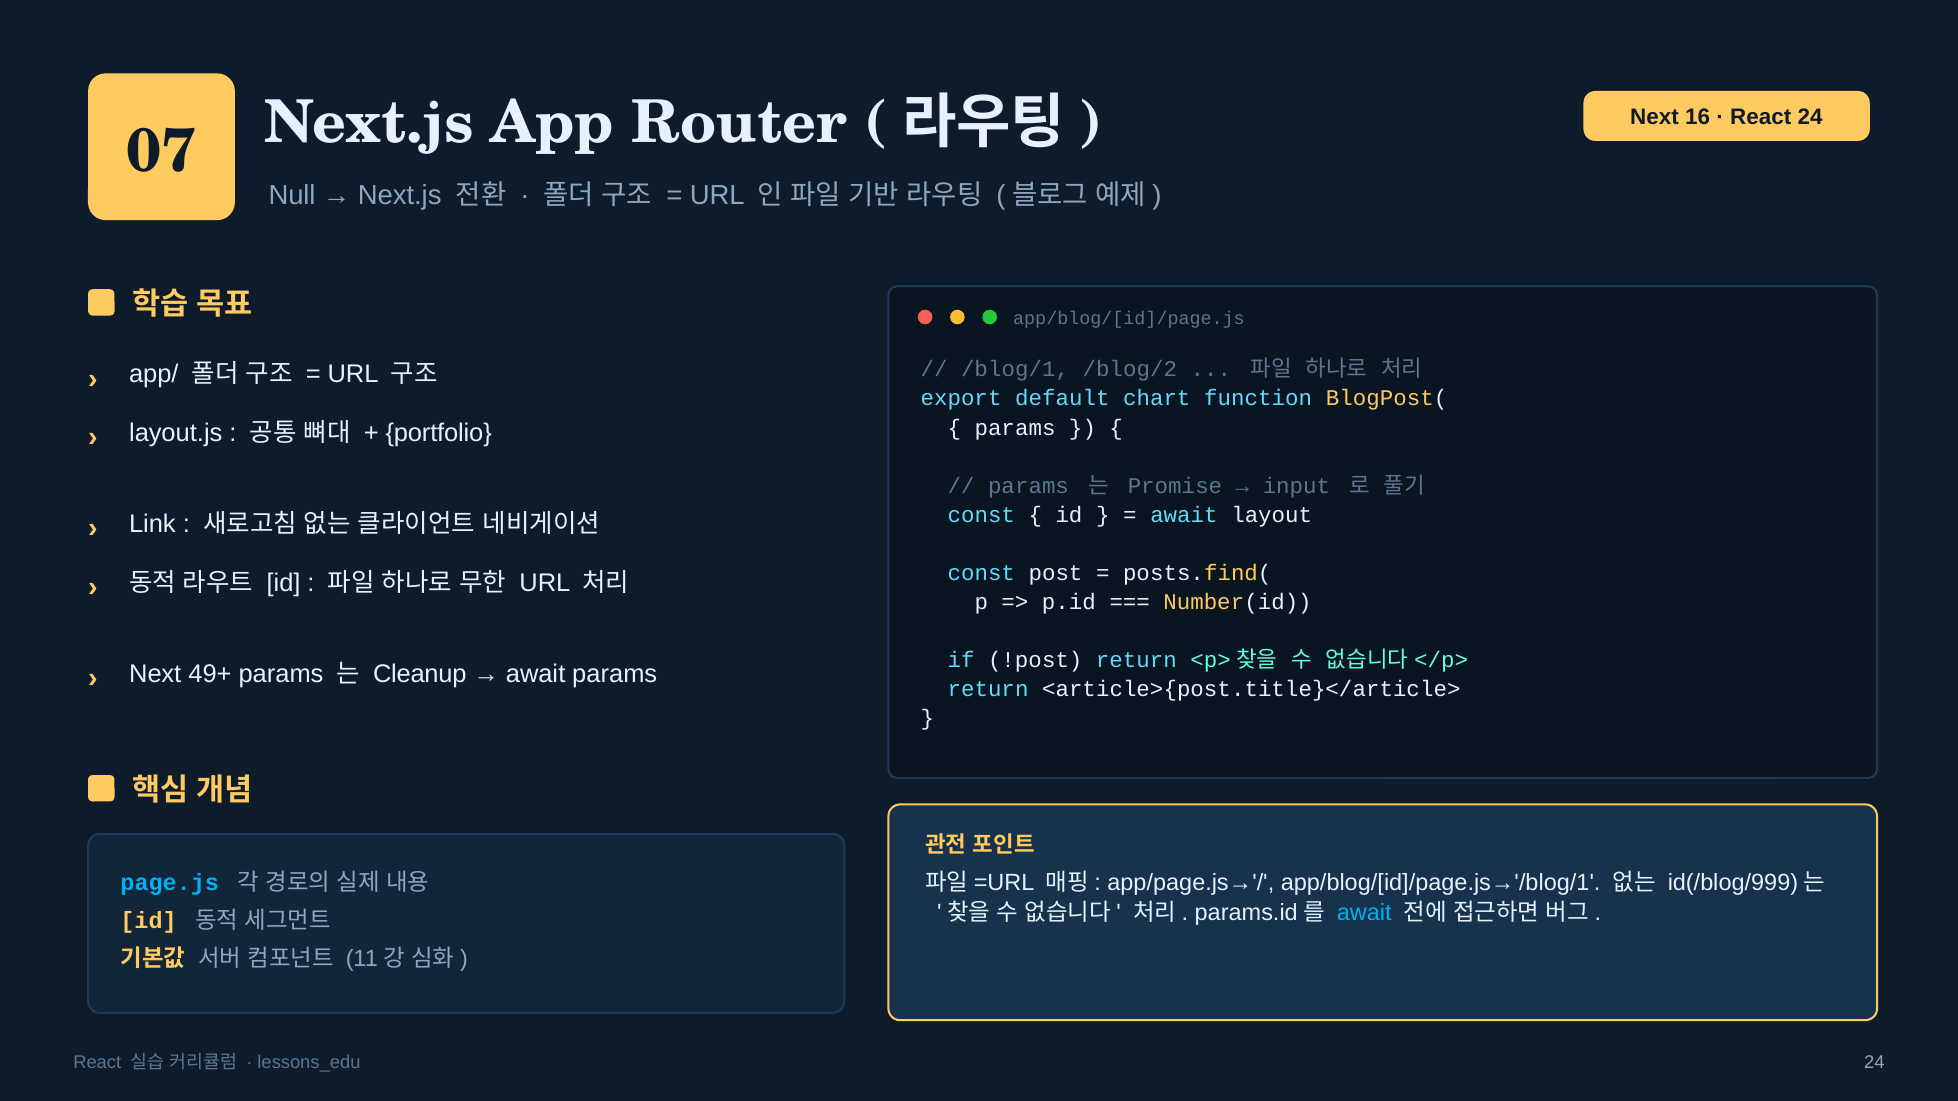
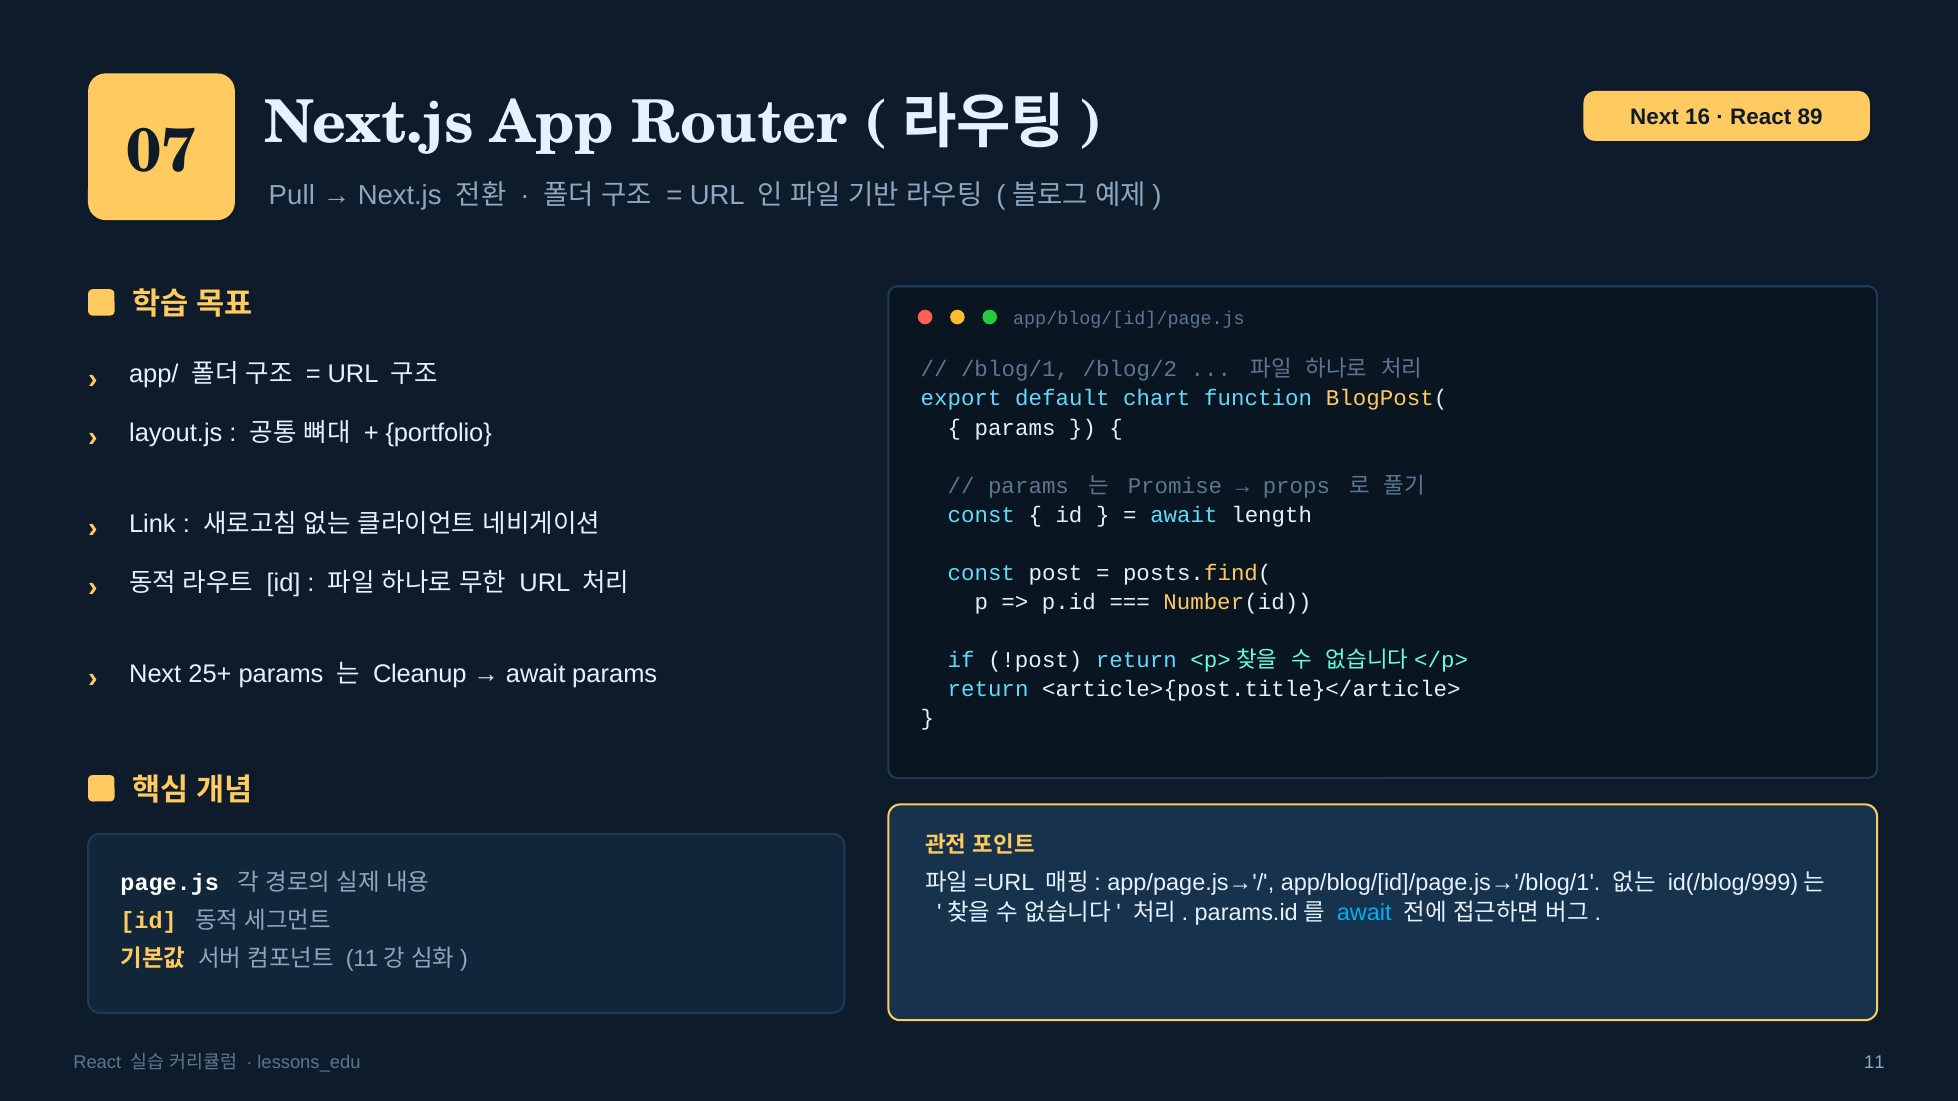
React 24: 24 -> 89
Null: Null -> Pull
input: input -> props
layout: layout -> length
49+: 49+ -> 25+
page.js colour: light blue -> white
lessons_edu 24: 24 -> 11
